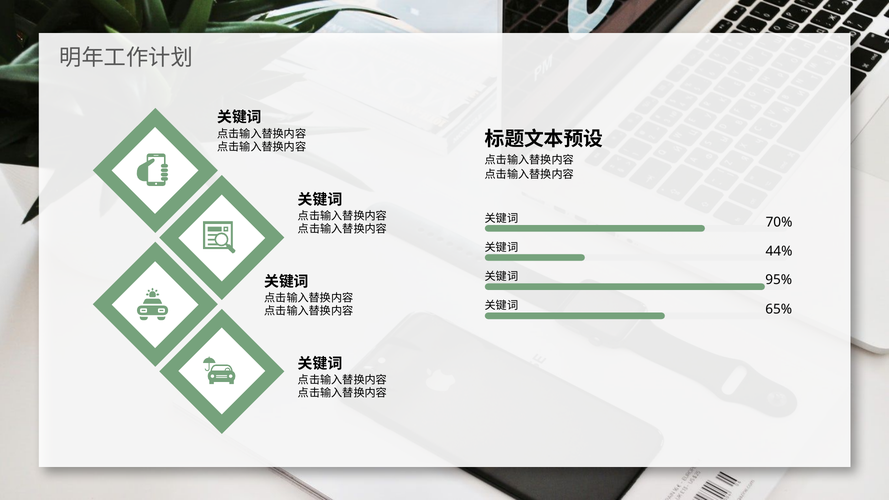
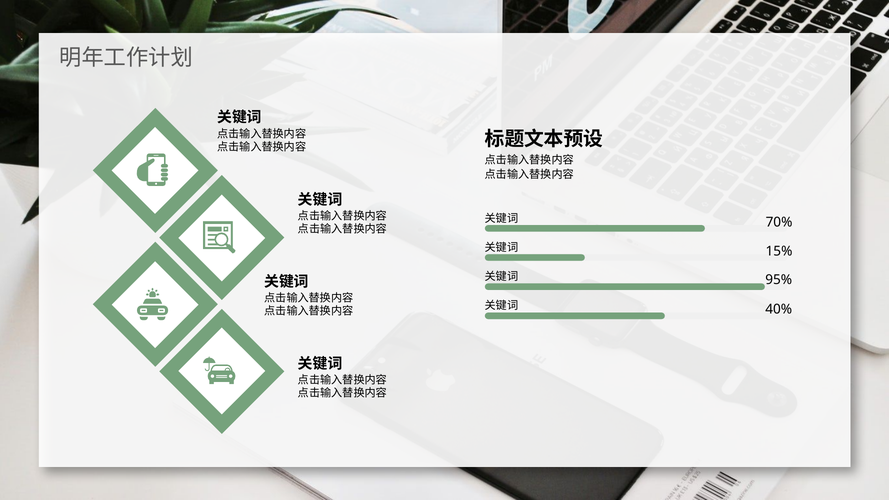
44%: 44% -> 15%
65%: 65% -> 40%
